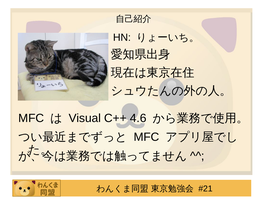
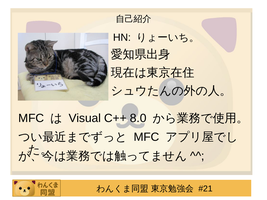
4.6: 4.6 -> 8.0
